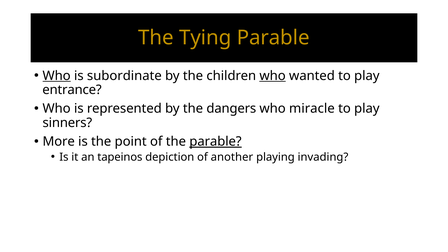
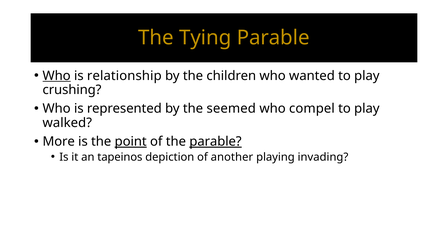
subordinate: subordinate -> relationship
who at (273, 76) underline: present -> none
entrance: entrance -> crushing
dangers: dangers -> seemed
miracle: miracle -> compel
sinners: sinners -> walked
point underline: none -> present
